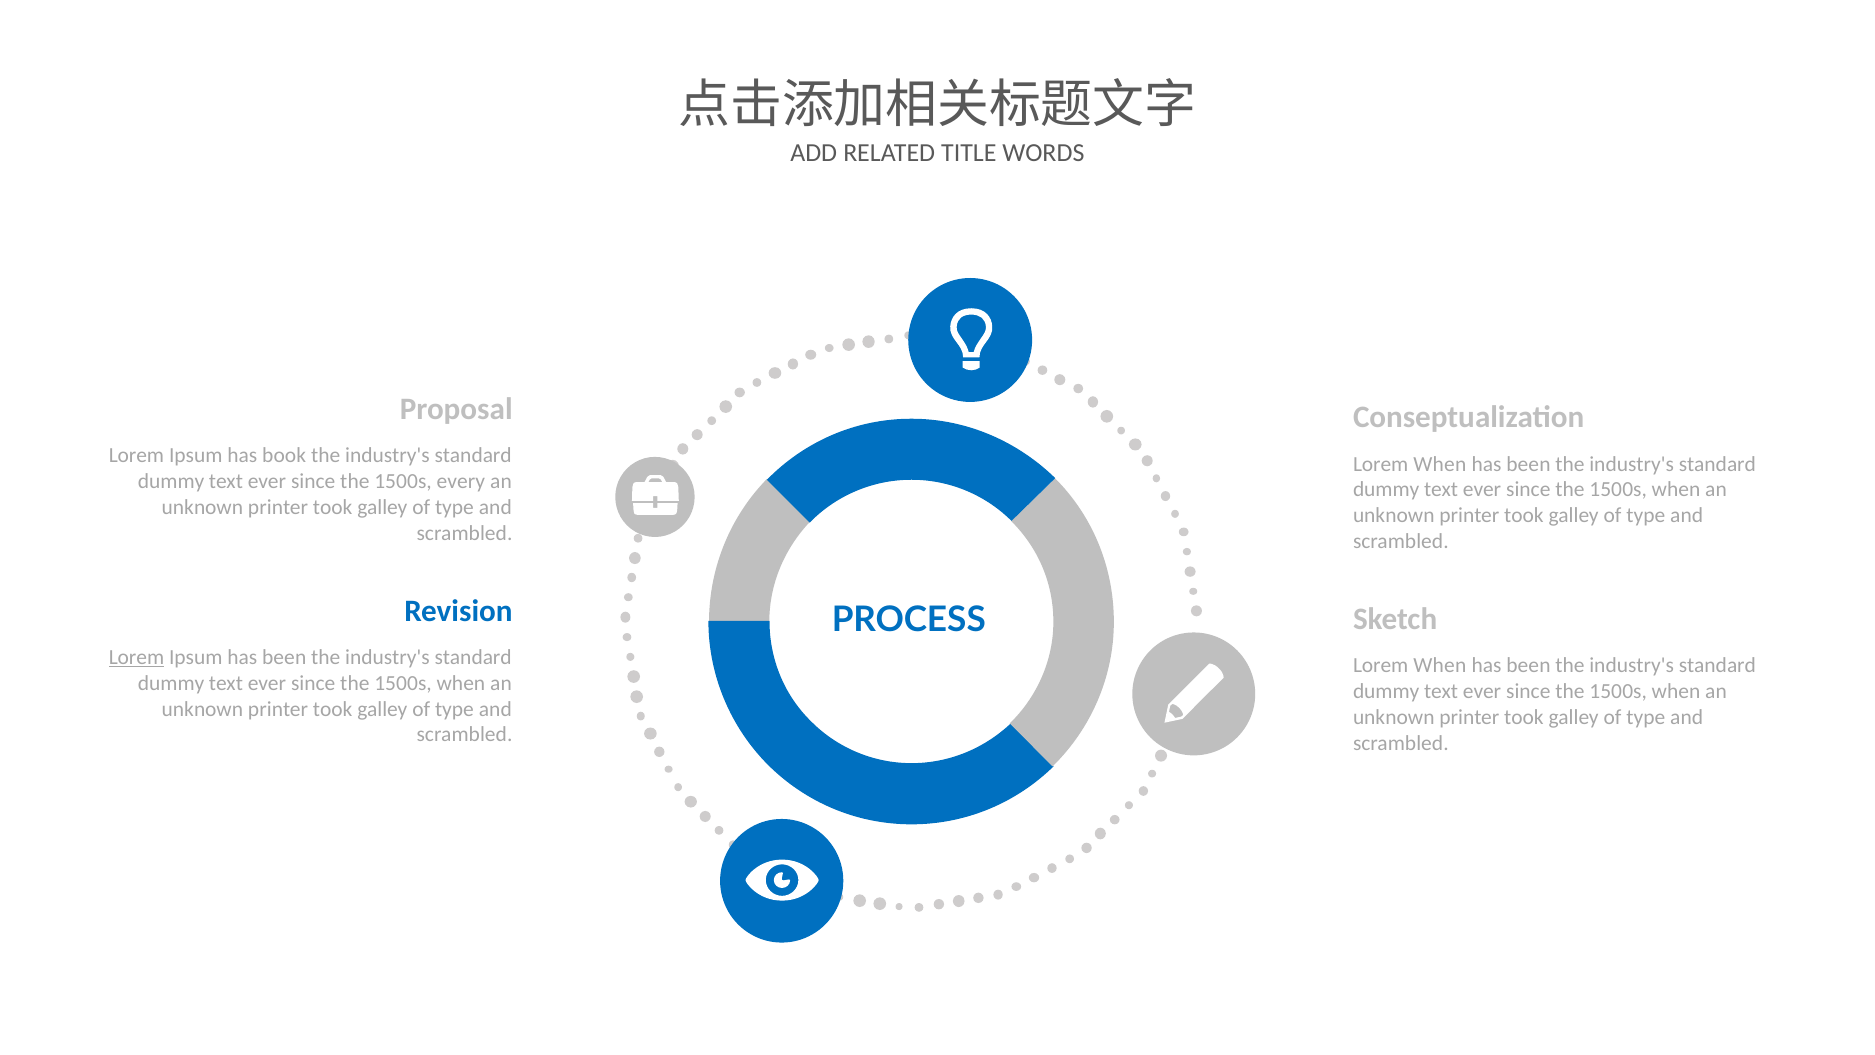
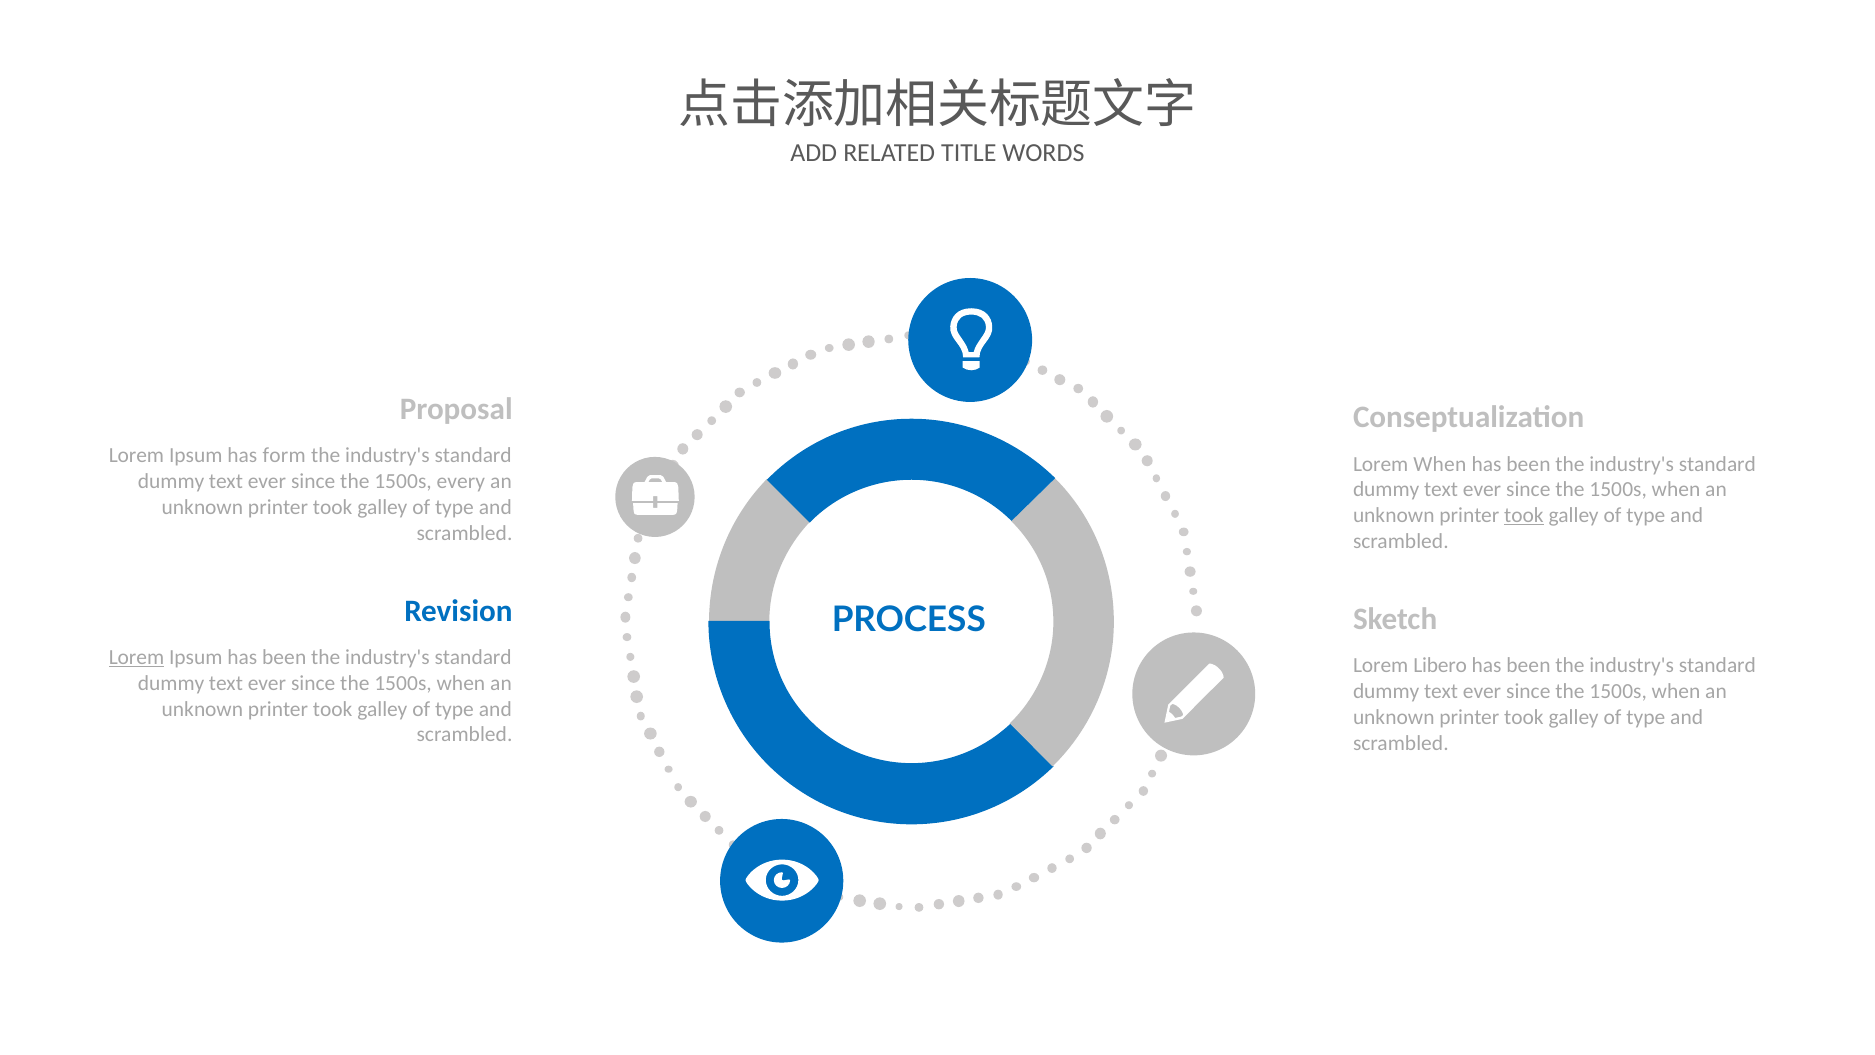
book: book -> form
took at (1524, 515) underline: none -> present
When at (1440, 666): When -> Libero
